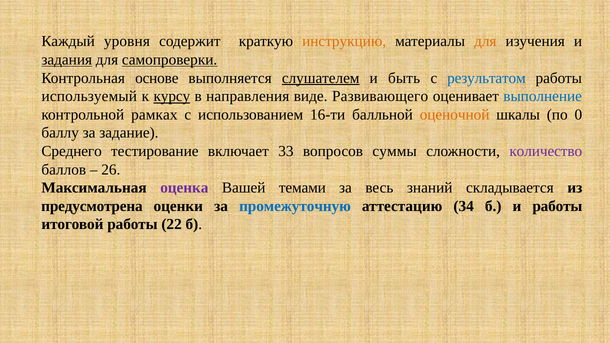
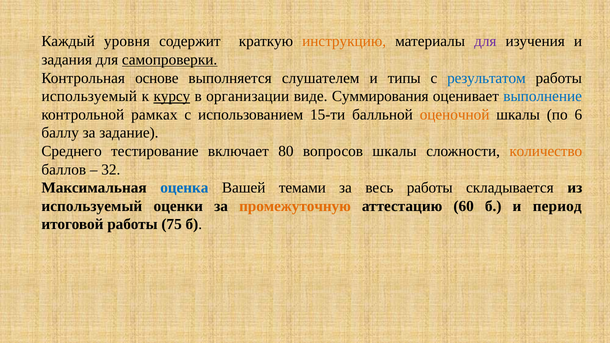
для at (485, 41) colour: orange -> purple
задания underline: present -> none
слушателем underline: present -> none
быть: быть -> типы
направления: направления -> организации
Развивающего: Развивающего -> Суммирования
16-ти: 16-ти -> 15-ти
0: 0 -> 6
33: 33 -> 80
вопросов суммы: суммы -> шкалы
количество colour: purple -> orange
26: 26 -> 32
оценка colour: purple -> blue
весь знаний: знаний -> работы
предусмотрена at (92, 206): предусмотрена -> используемый
промежуточную colour: blue -> orange
34: 34 -> 60
и работы: работы -> период
22: 22 -> 75
